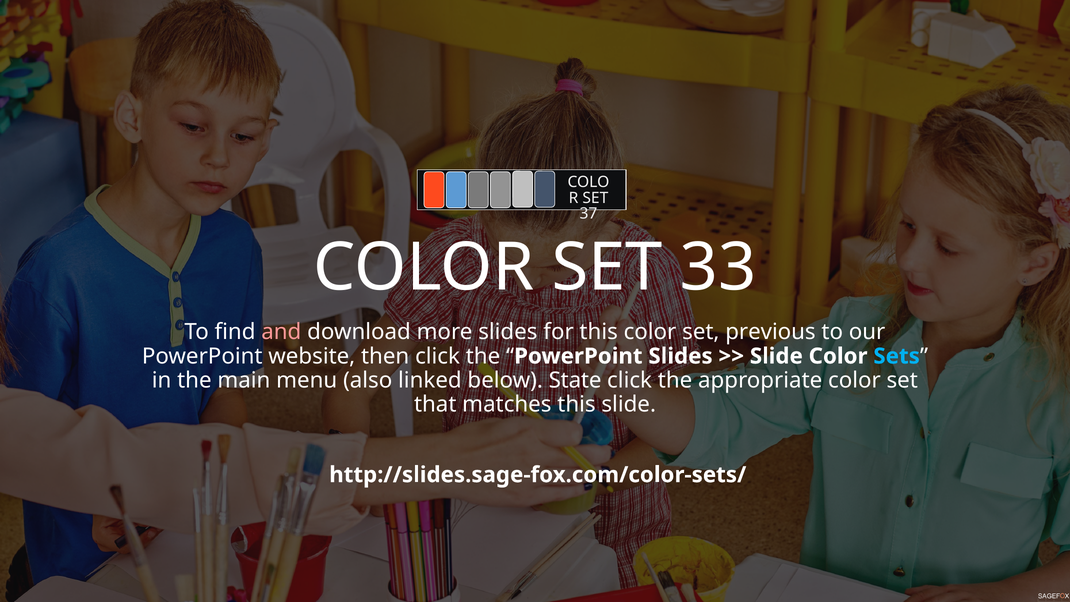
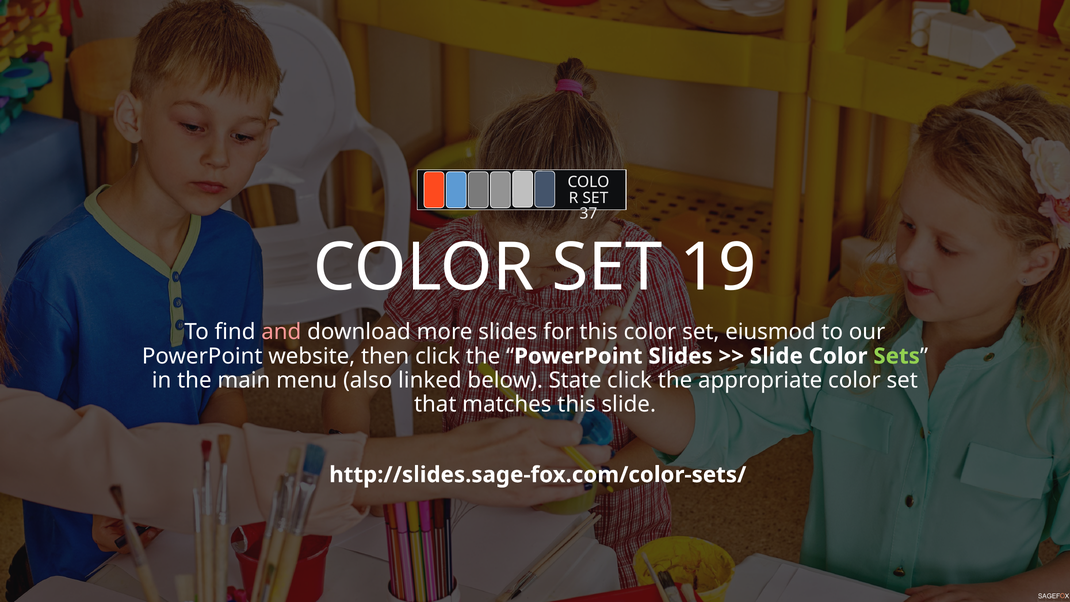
33: 33 -> 19
previous: previous -> eiusmod
Sets colour: light blue -> light green
